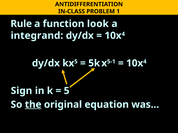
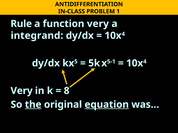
function look: look -> very
Sign at (21, 91): Sign -> Very
5 at (67, 91): 5 -> 8
equation underline: none -> present
